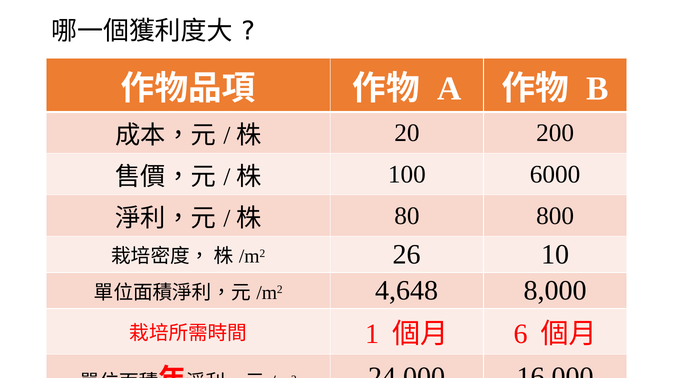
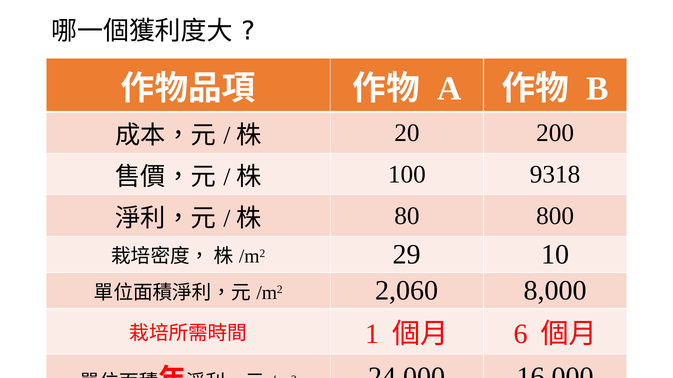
6000: 6000 -> 9318
26: 26 -> 29
4,648: 4,648 -> 2,060
